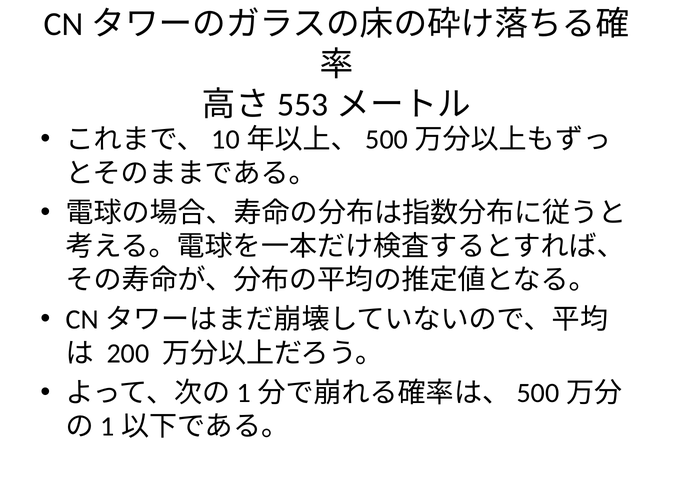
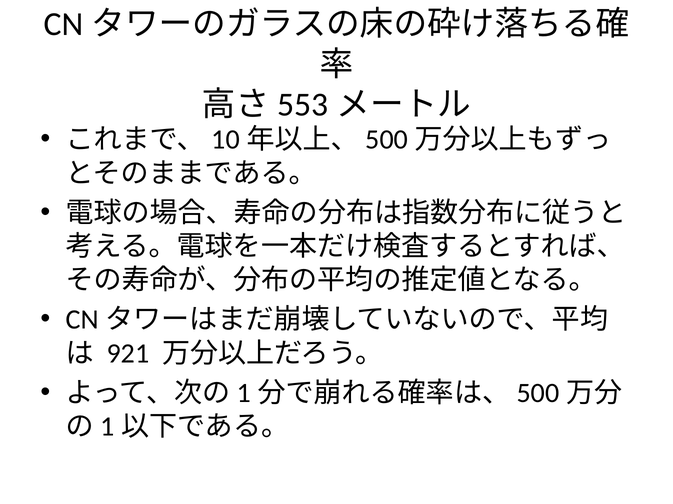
200: 200 -> 921
